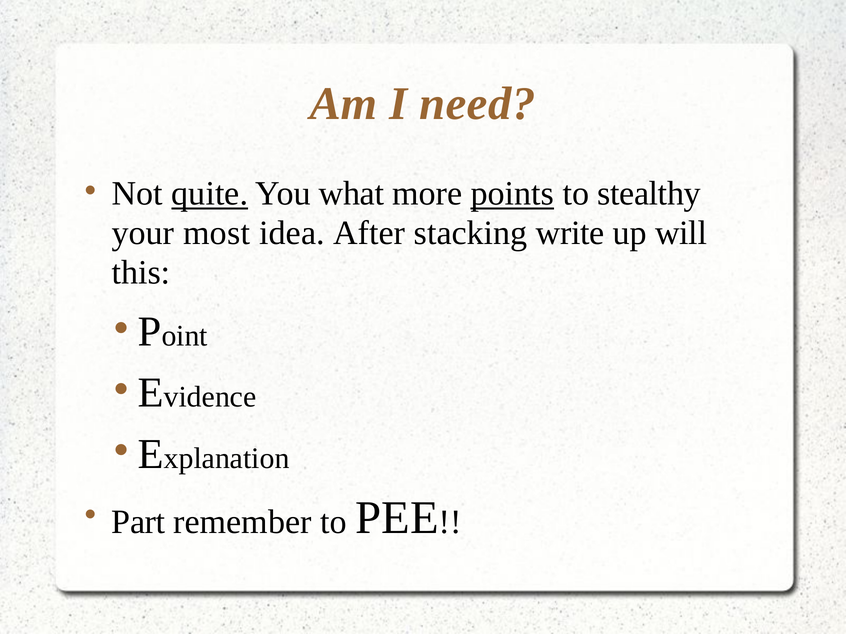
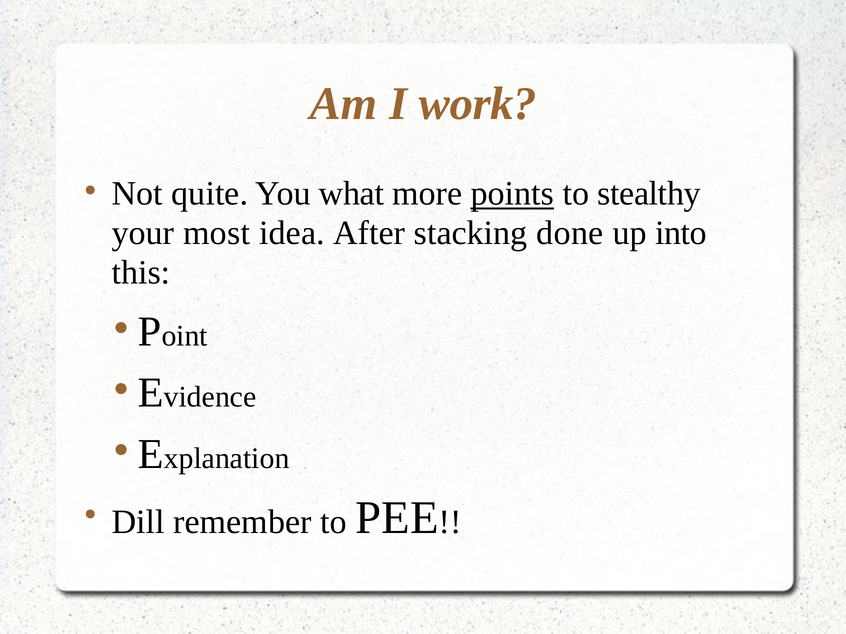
need: need -> work
quite underline: present -> none
write: write -> done
will: will -> into
Part: Part -> Dill
